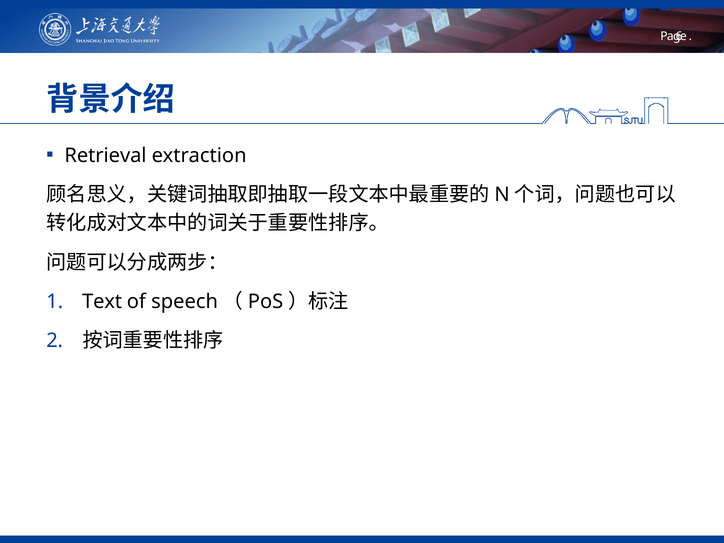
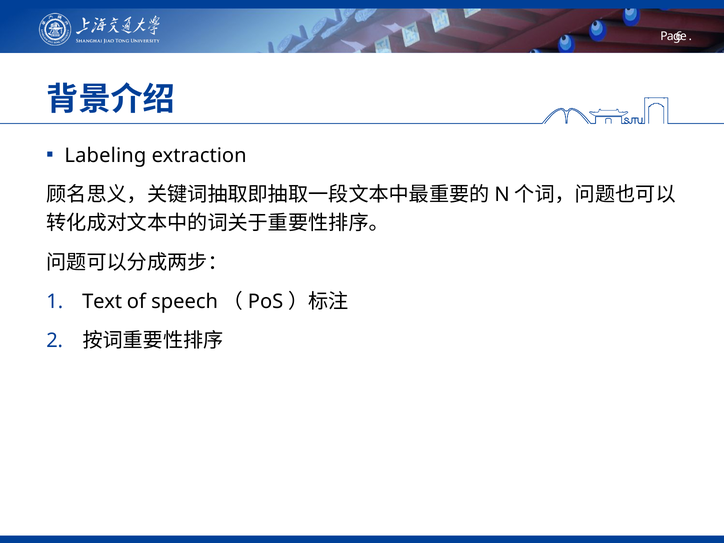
Retrieval: Retrieval -> Labeling
